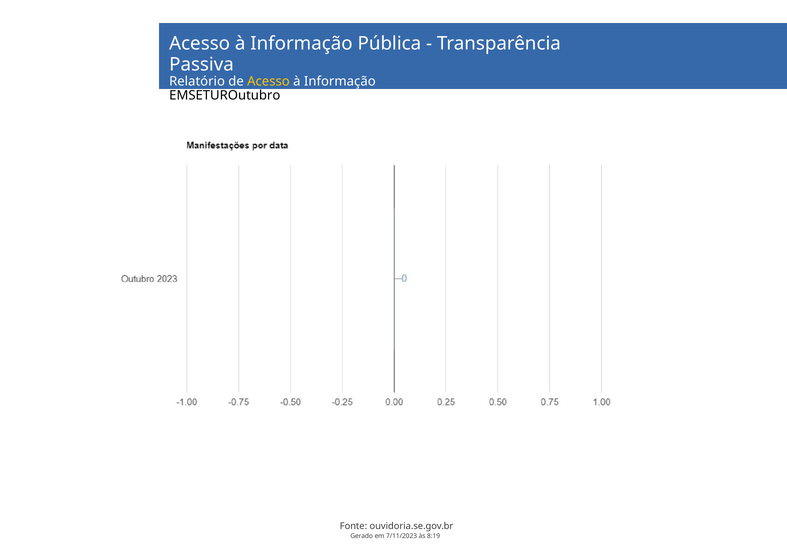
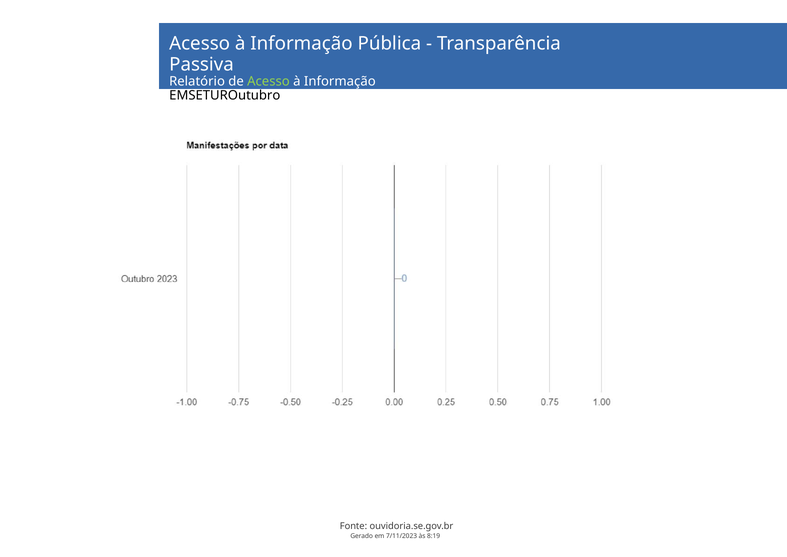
Acesso at (268, 81) colour: yellow -> light green
